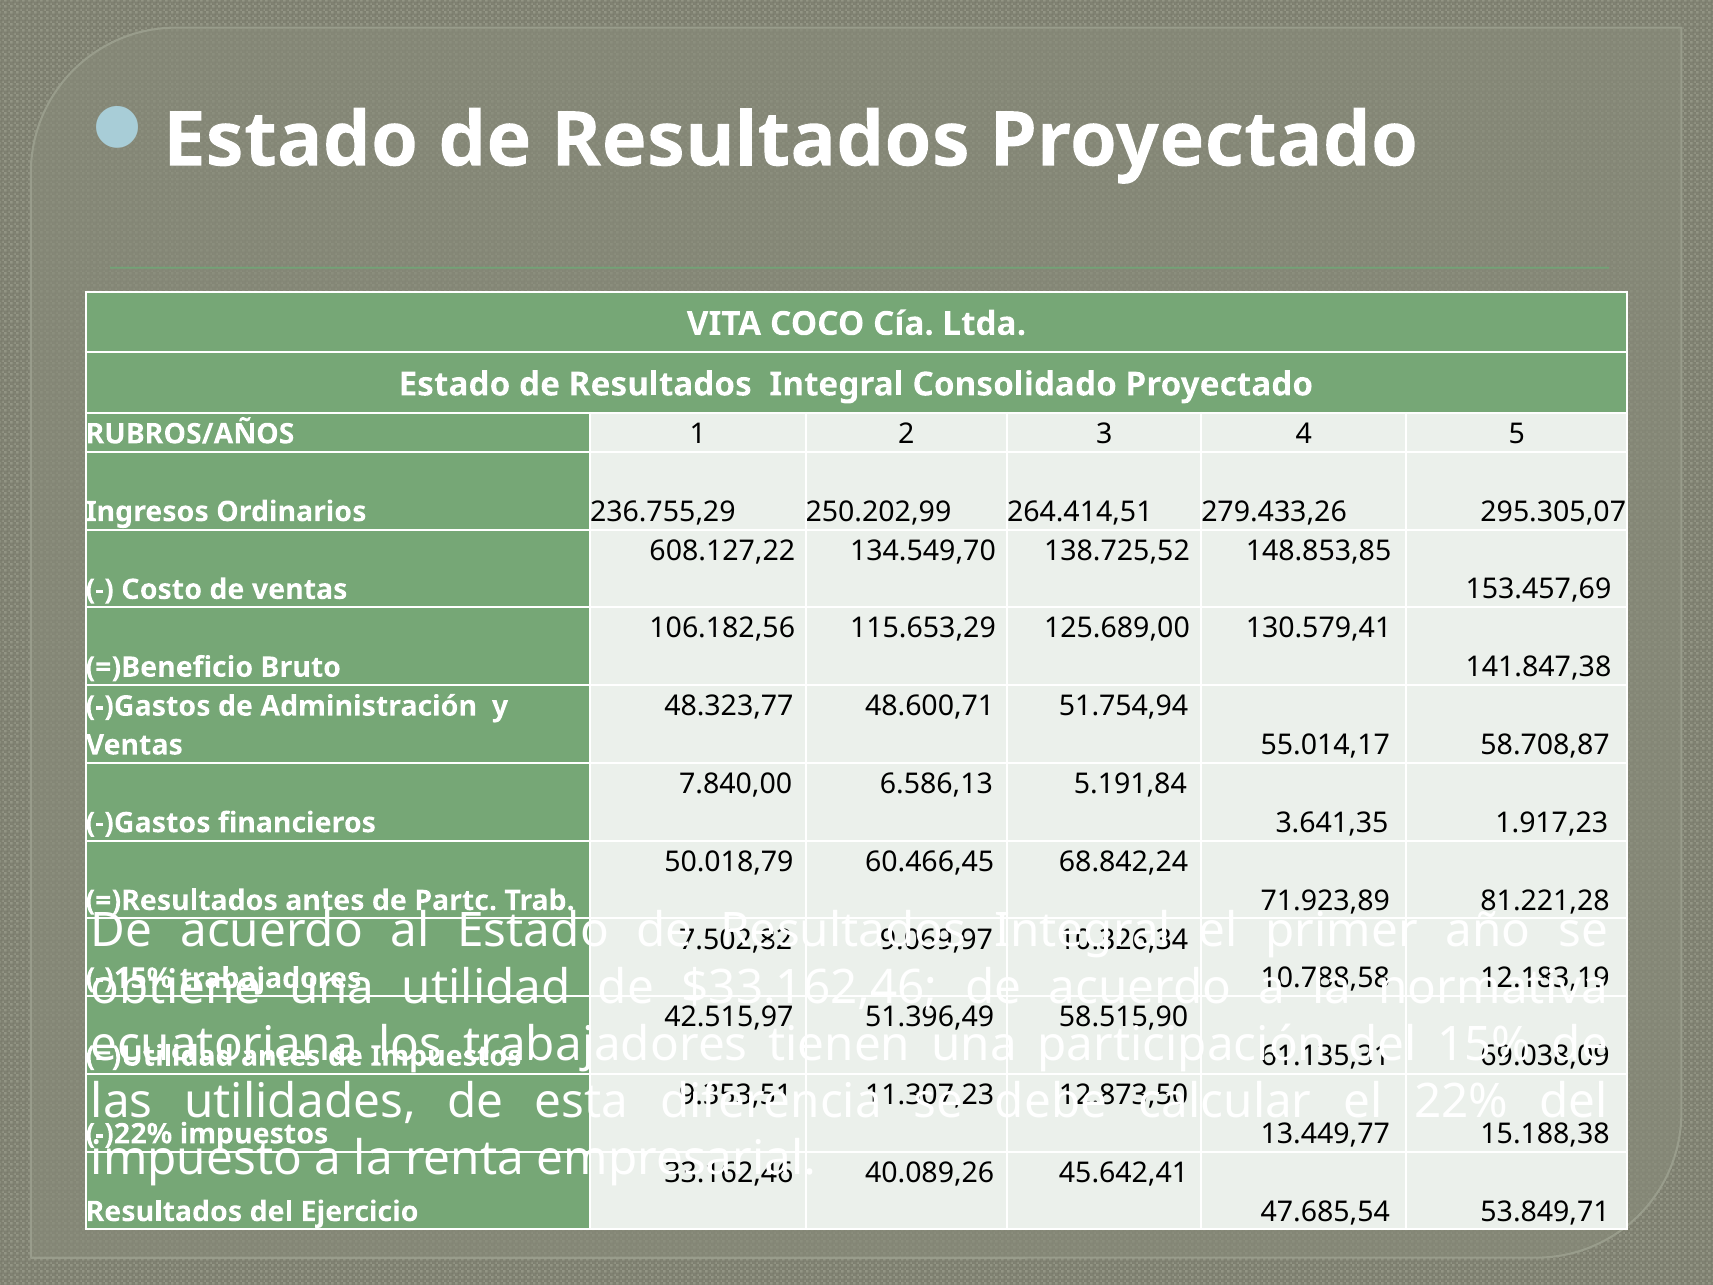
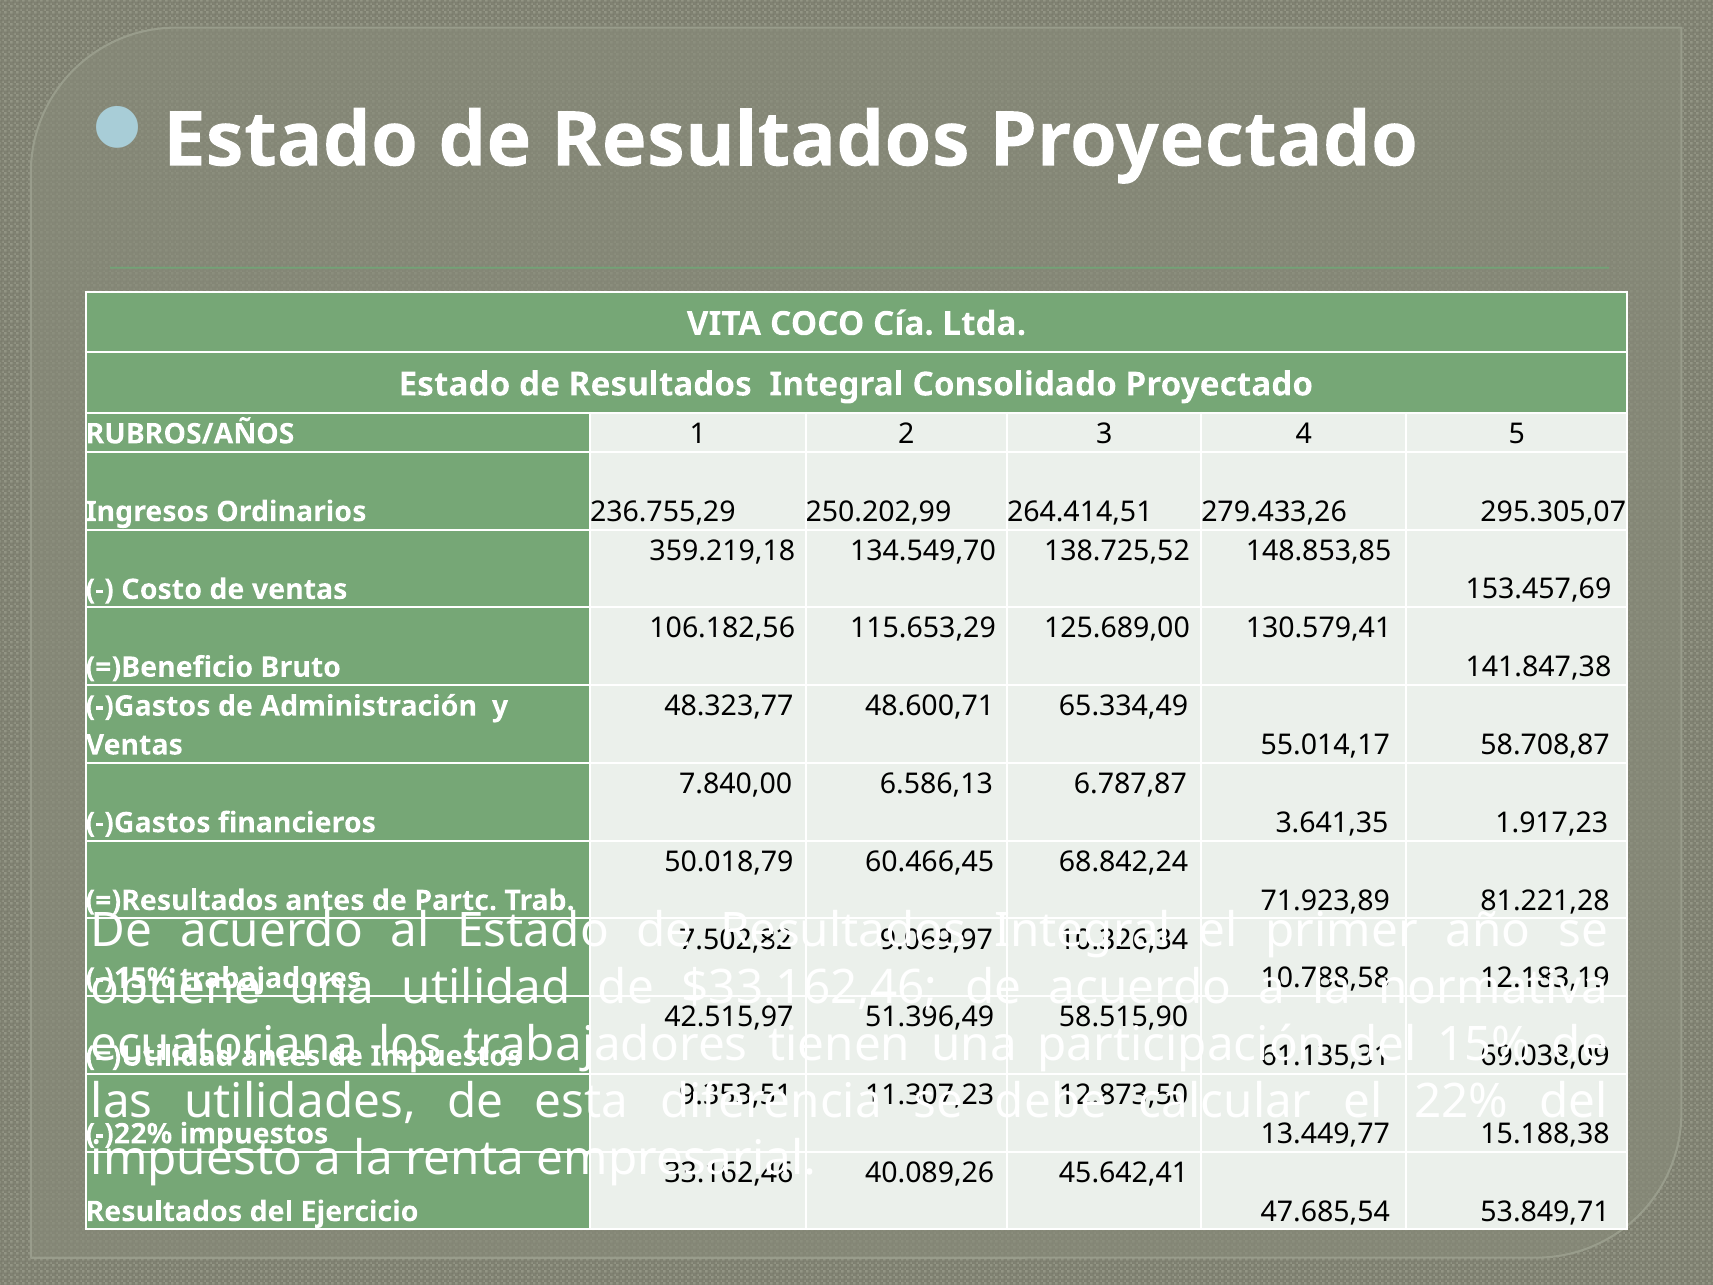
608.127,22: 608.127,22 -> 359.219,18
51.754,94: 51.754,94 -> 65.334,49
5.191,84: 5.191,84 -> 6.787,87
